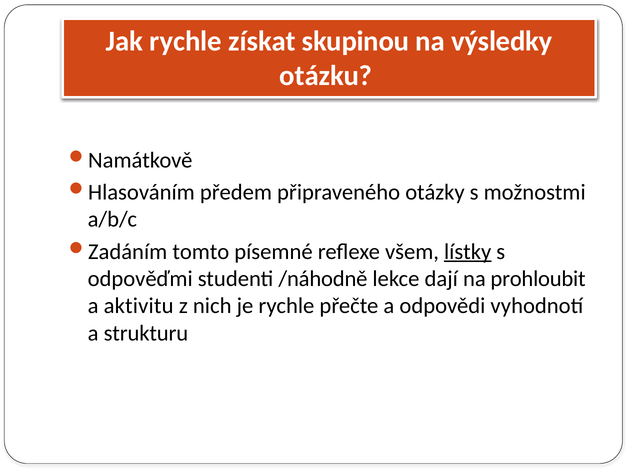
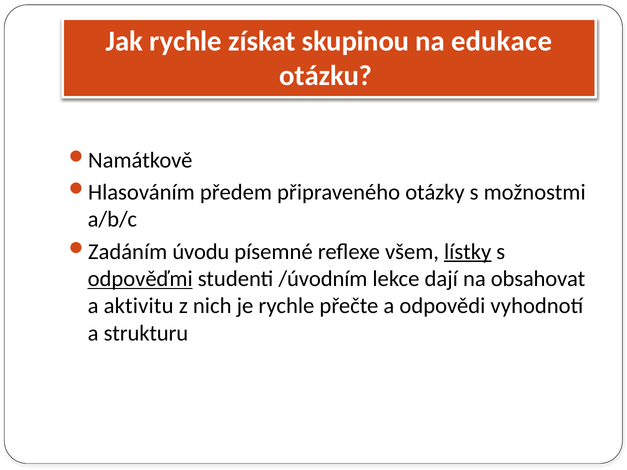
výsledky: výsledky -> edukace
tomto: tomto -> úvodu
odpověďmi underline: none -> present
/náhodně: /náhodně -> /úvodním
prohloubit: prohloubit -> obsahovat
